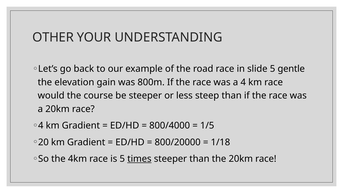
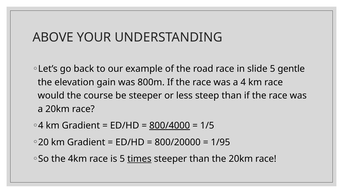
OTHER: OTHER -> ABOVE
800/4000 underline: none -> present
1/18: 1/18 -> 1/95
